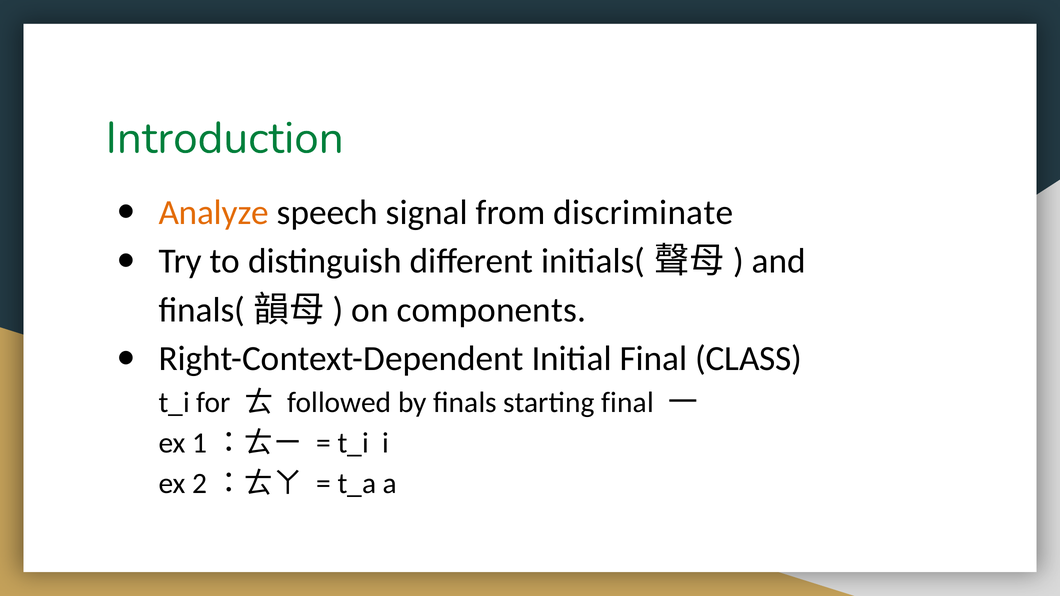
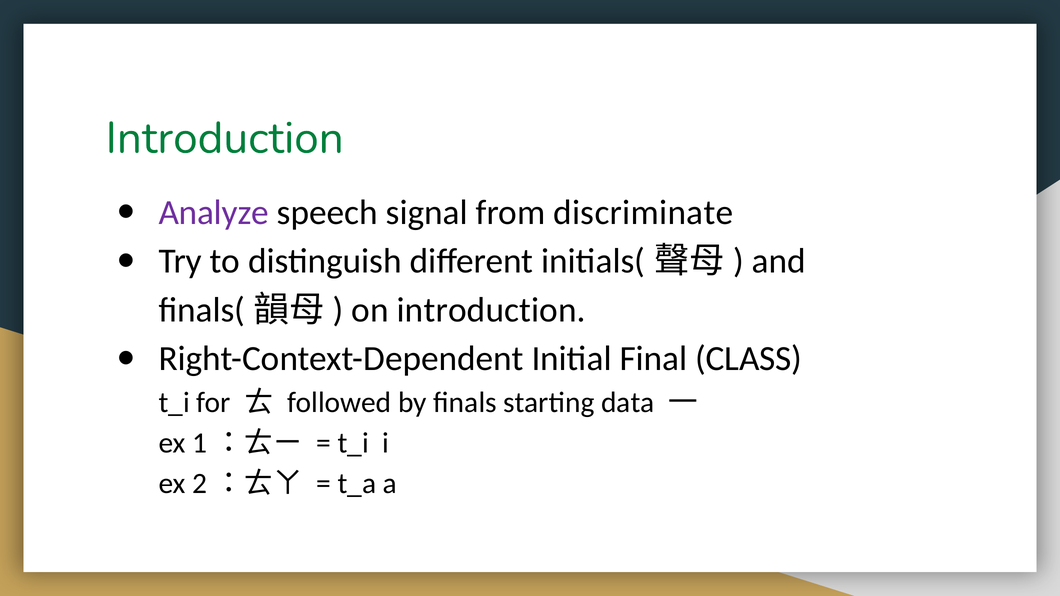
Analyze colour: orange -> purple
on components: components -> introduction
starting final: final -> data
